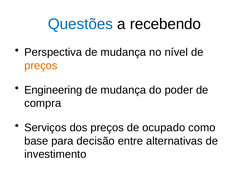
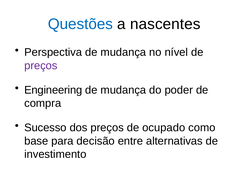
recebendo: recebendo -> nascentes
preços at (41, 66) colour: orange -> purple
Serviços: Serviços -> Sucesso
